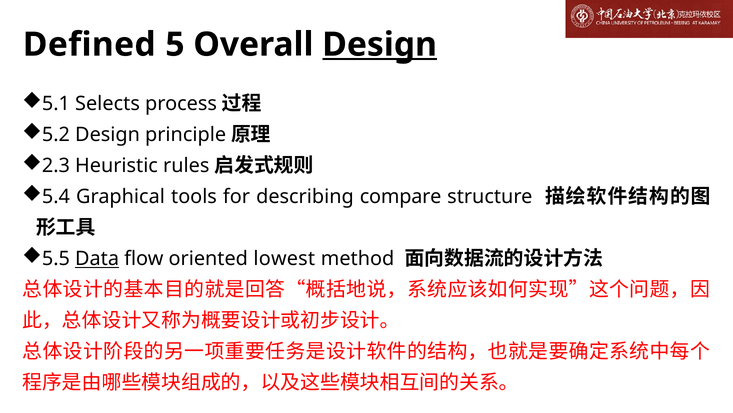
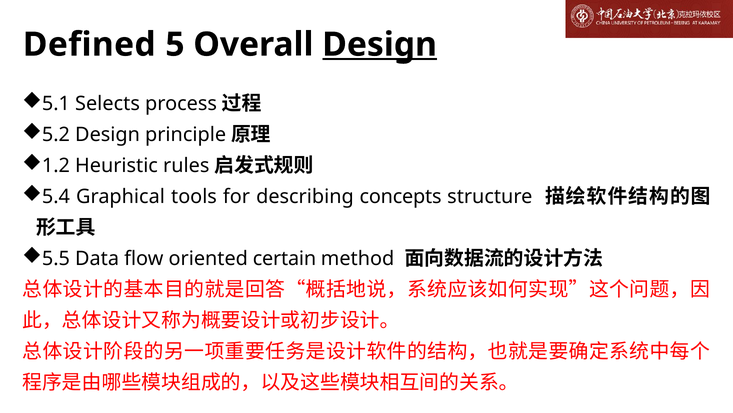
2.3: 2.3 -> 1.2
compare: compare -> concepts
Data underline: present -> none
lowest: lowest -> certain
